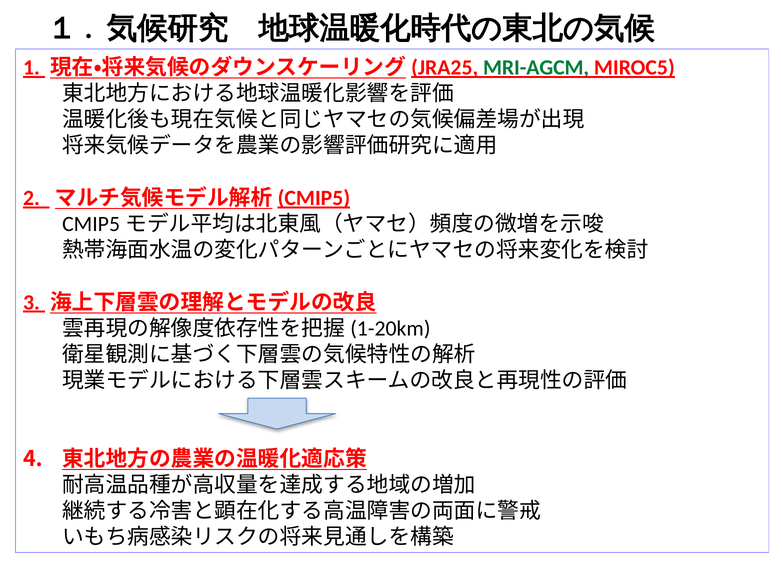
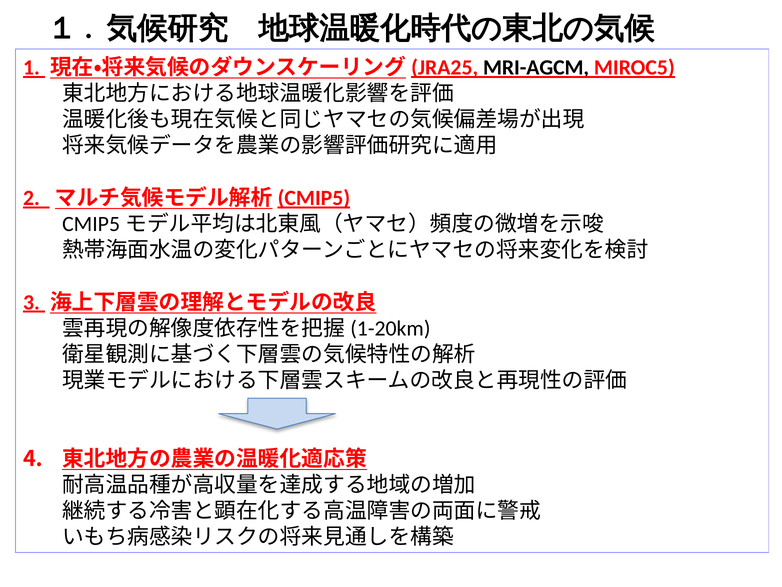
MRI-AGCM colour: green -> black
